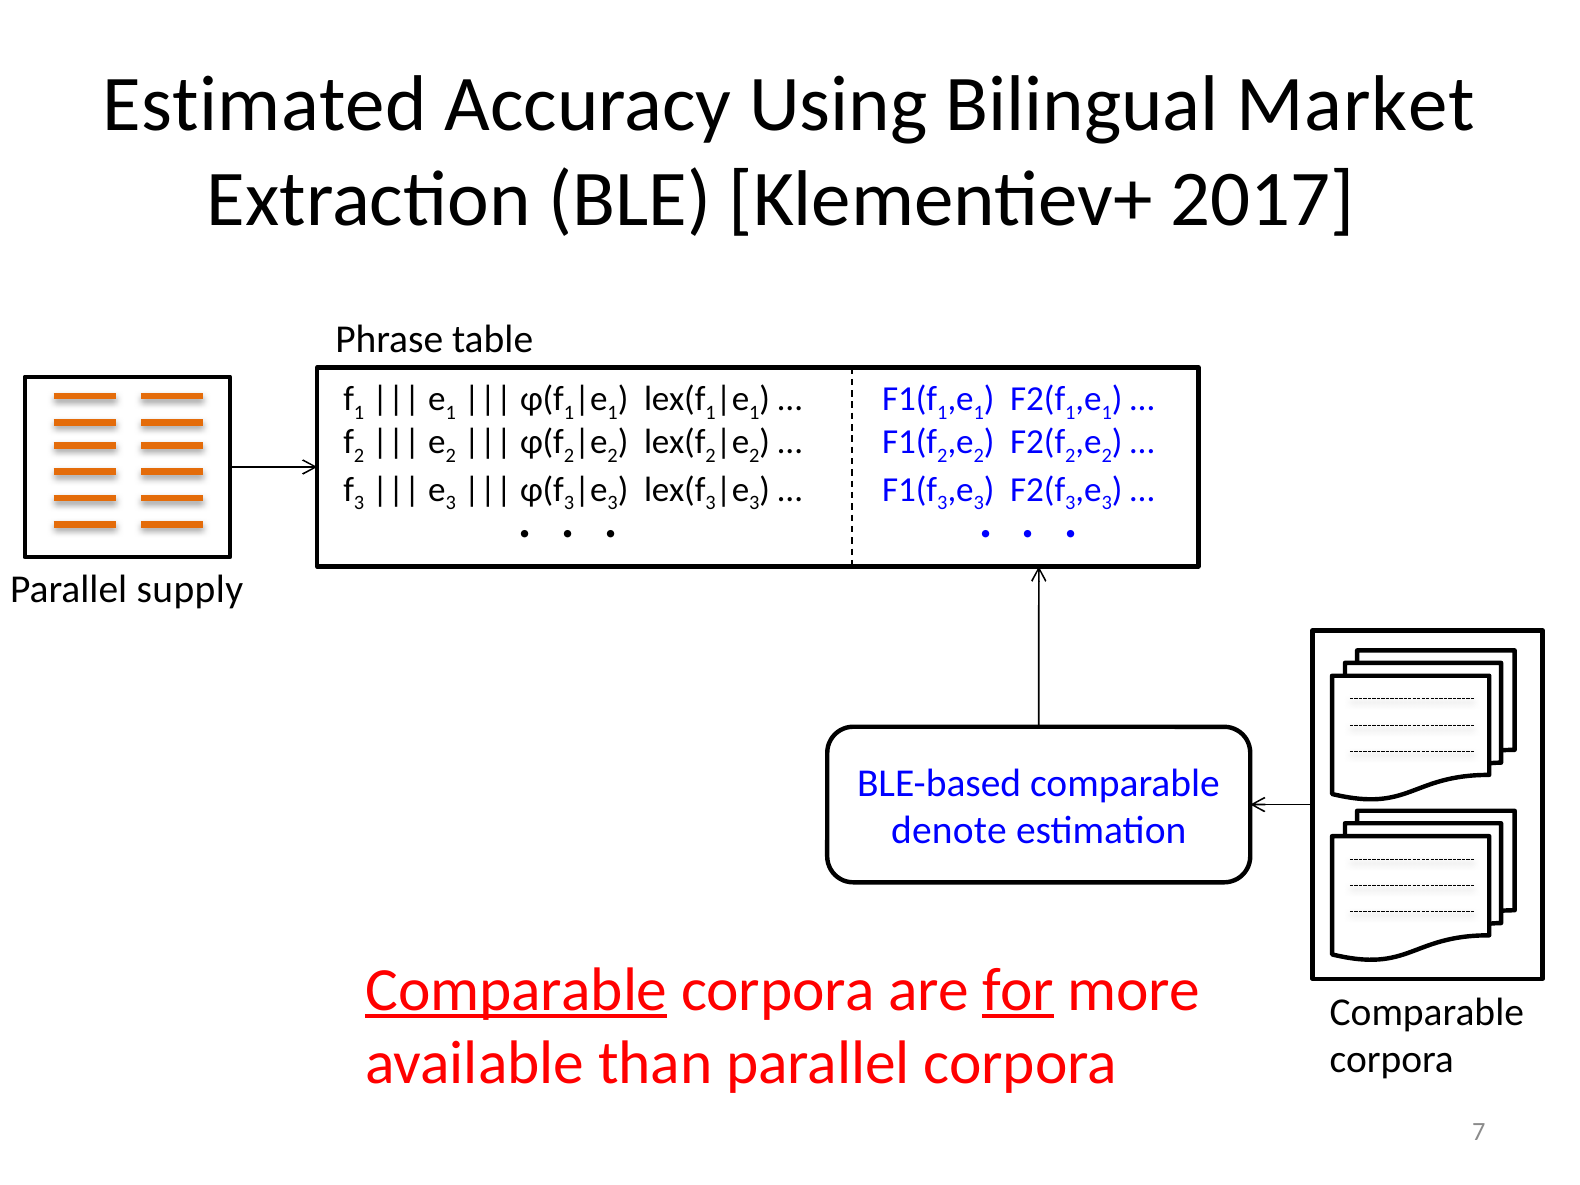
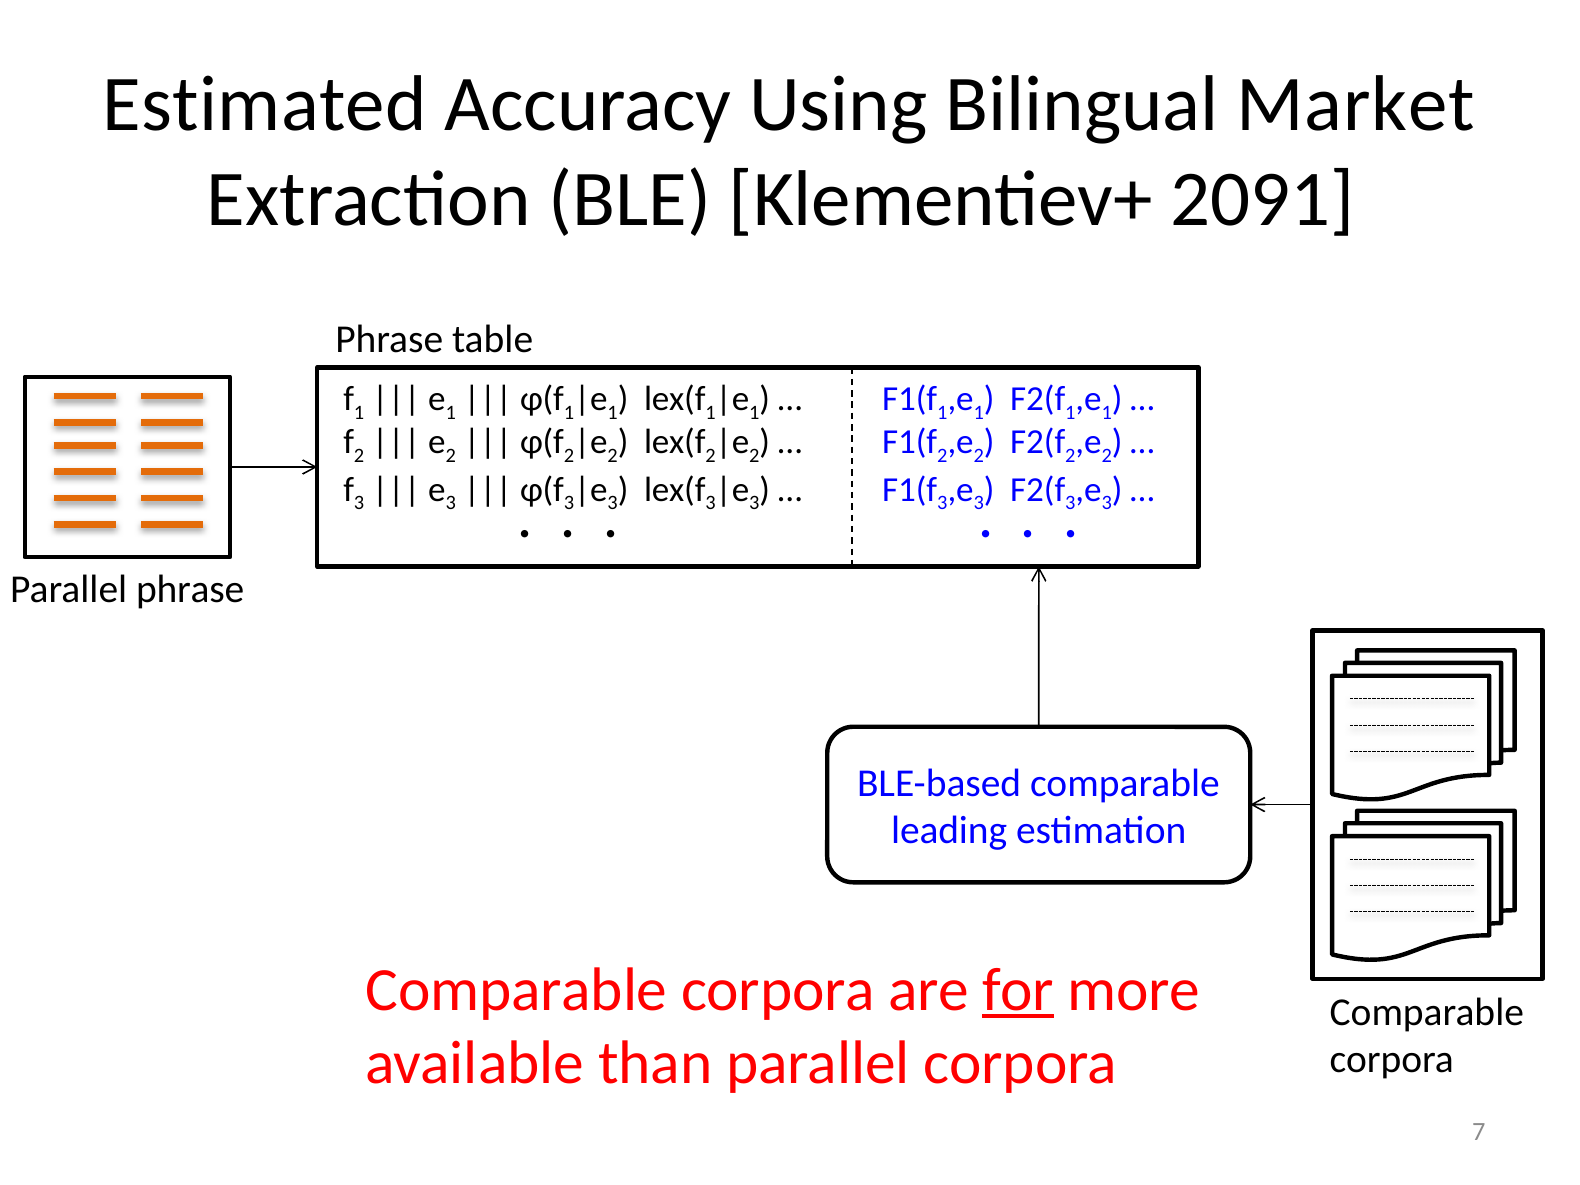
2017: 2017 -> 2091
Parallel supply: supply -> phrase
denote: denote -> leading
Comparable at (516, 990) underline: present -> none
